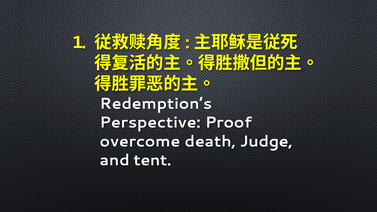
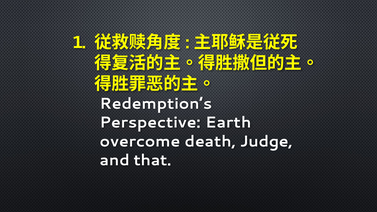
Proof: Proof -> Earth
tent: tent -> that
